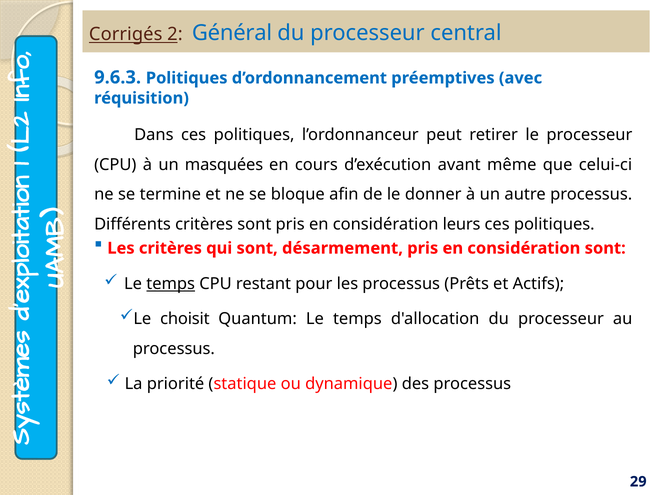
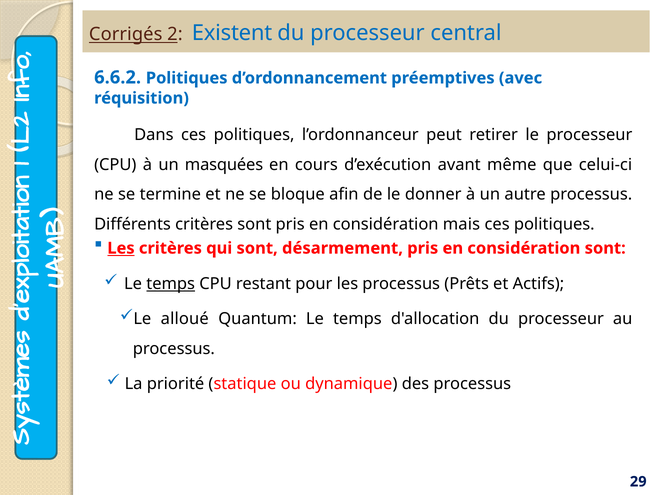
Général: Général -> Existent
9.6.3: 9.6.3 -> 6.6.2
leurs: leurs -> mais
Les at (121, 248) underline: none -> present
choisit: choisit -> alloué
